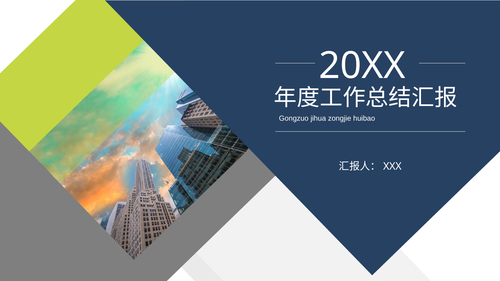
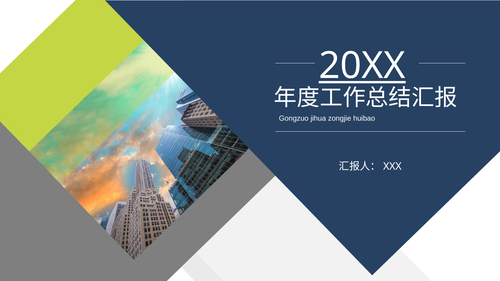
20XX underline: none -> present
